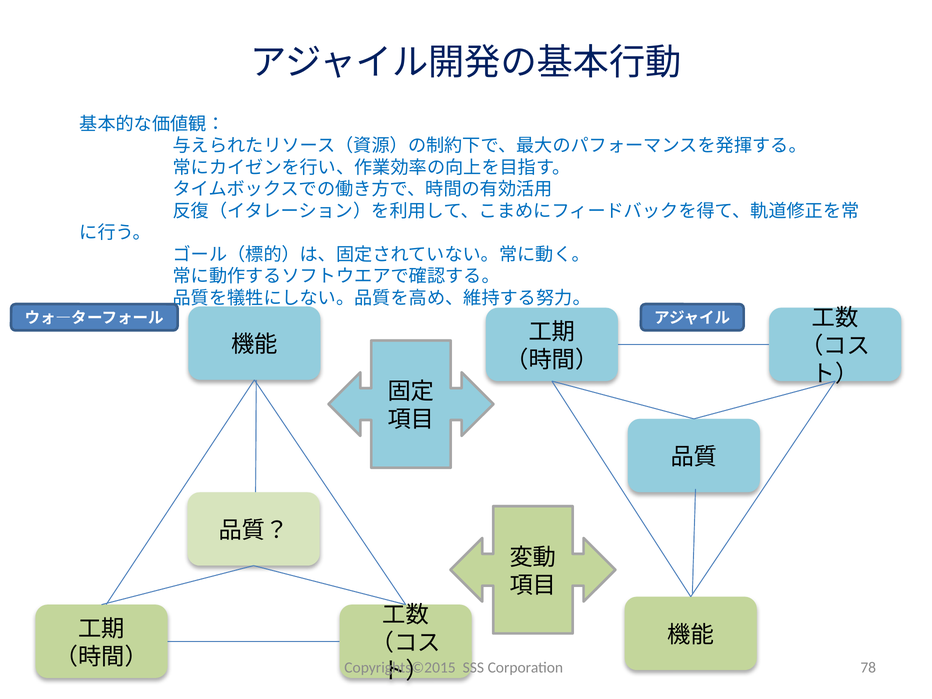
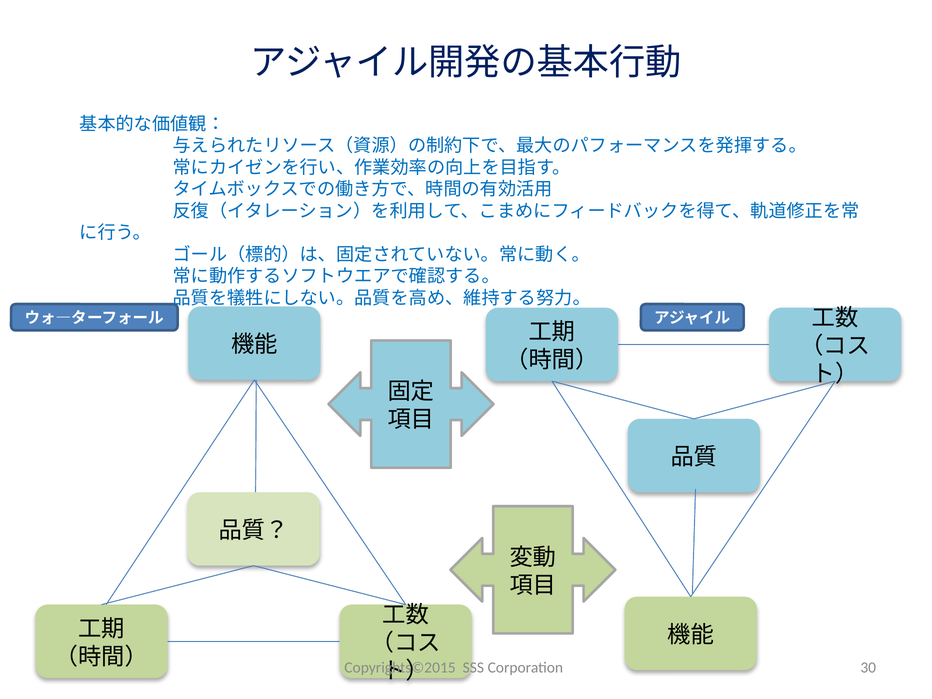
78: 78 -> 30
